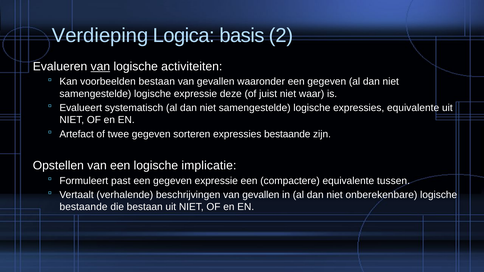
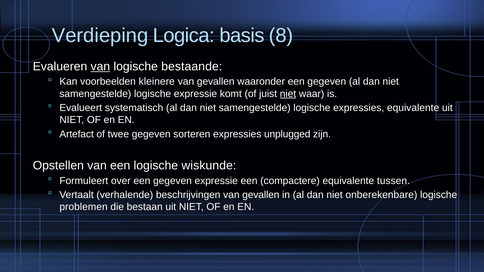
2: 2 -> 8
activiteiten: activiteiten -> bestaande
voorbeelden bestaan: bestaan -> kleinere
deze: deze -> komt
niet at (288, 94) underline: none -> present
expressies bestaande: bestaande -> unplugged
implicatie: implicatie -> wiskunde
past: past -> over
bestaande at (84, 207): bestaande -> problemen
